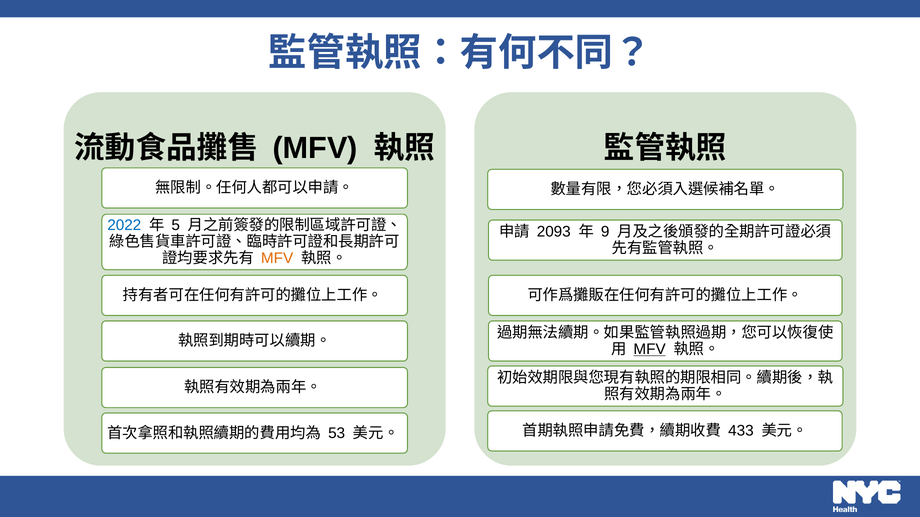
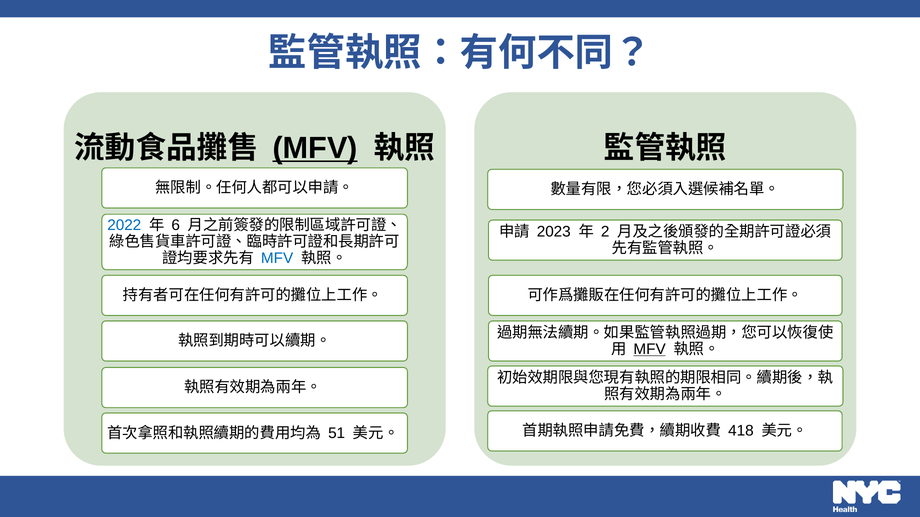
MFV at (315, 148) underline: none -> present
5: 5 -> 6
2093: 2093 -> 2023
9: 9 -> 2
MFV at (277, 259) colour: orange -> blue
433: 433 -> 418
53: 53 -> 51
